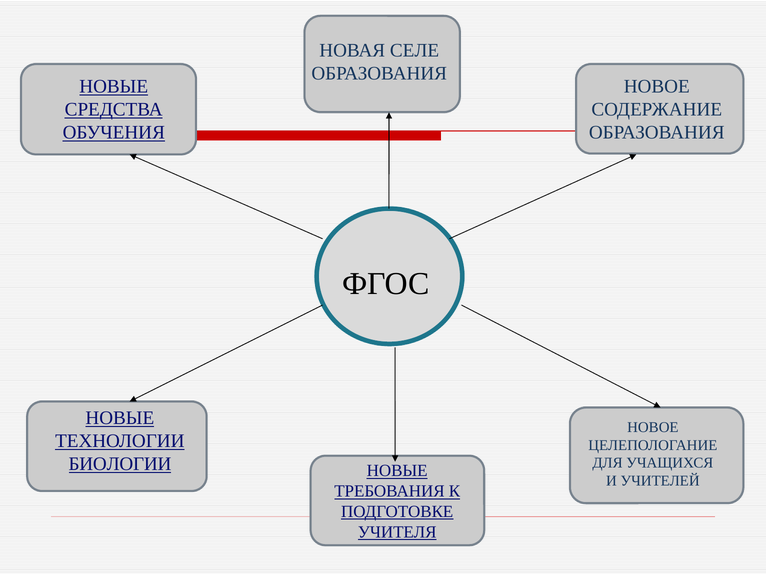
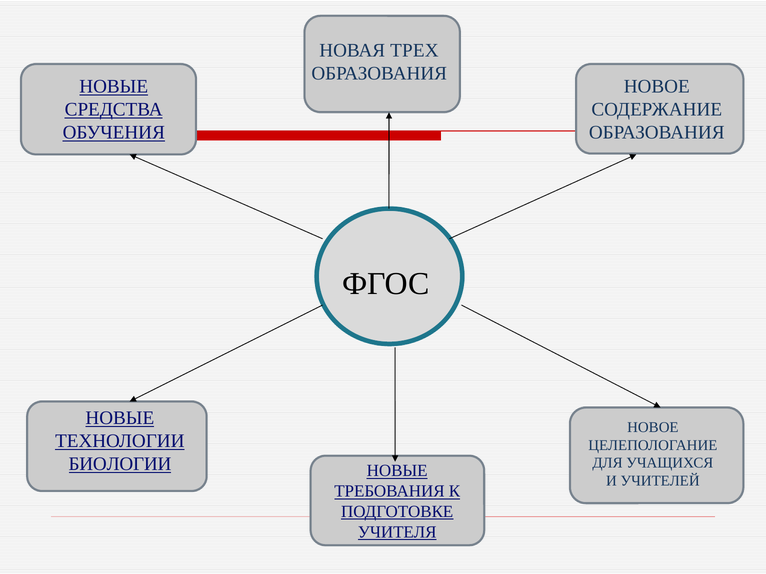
СЕЛЕ: СЕЛЕ -> ТРЕХ
